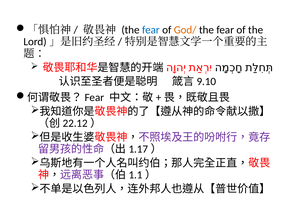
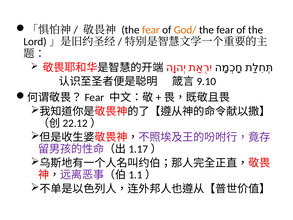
fear at (151, 30) colour: blue -> orange
